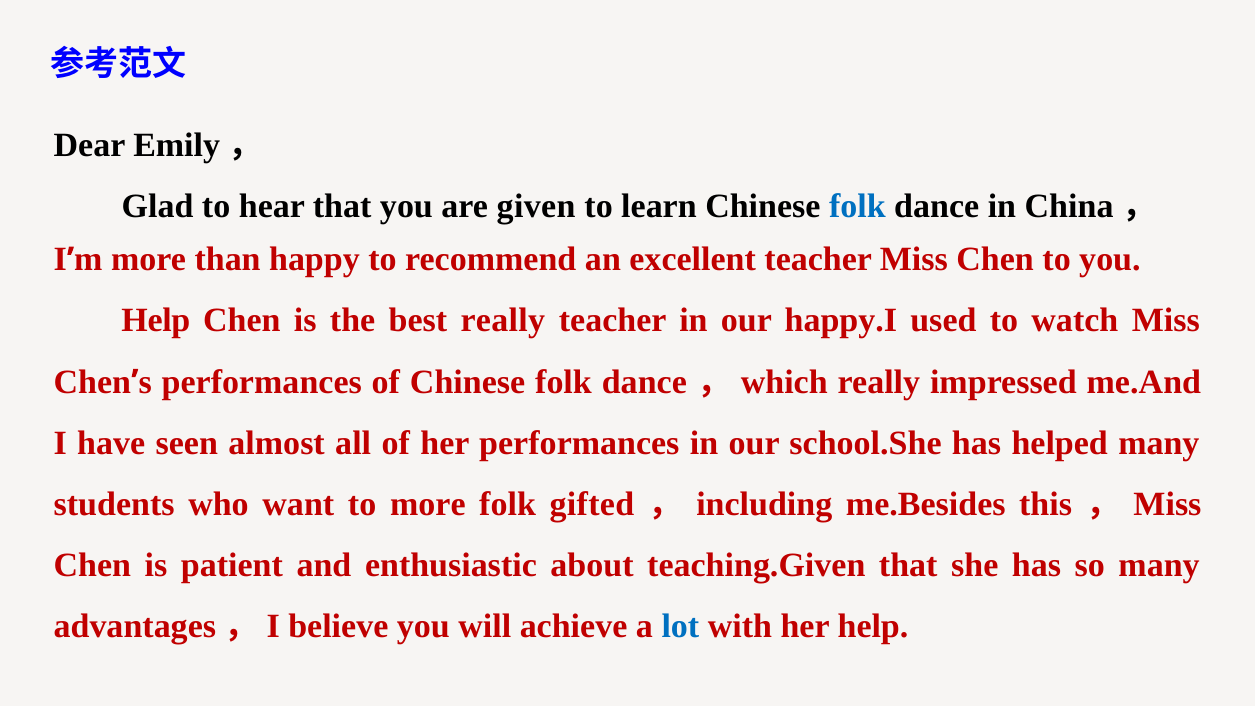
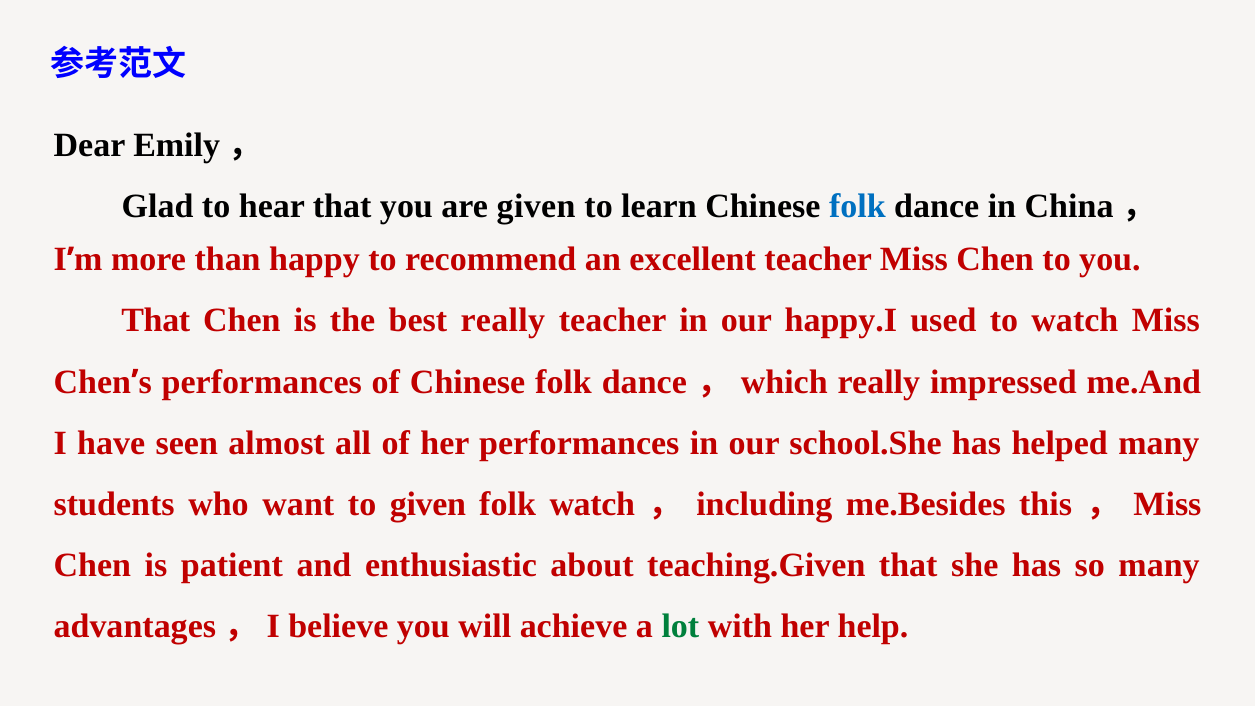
Help at (156, 321): Help -> That
to more: more -> given
folk gifted: gifted -> watch
lot colour: blue -> green
